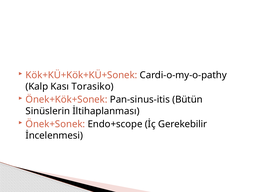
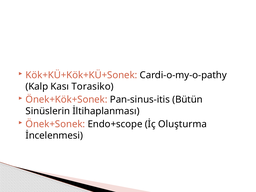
Gerekebilir: Gerekebilir -> Oluşturma
